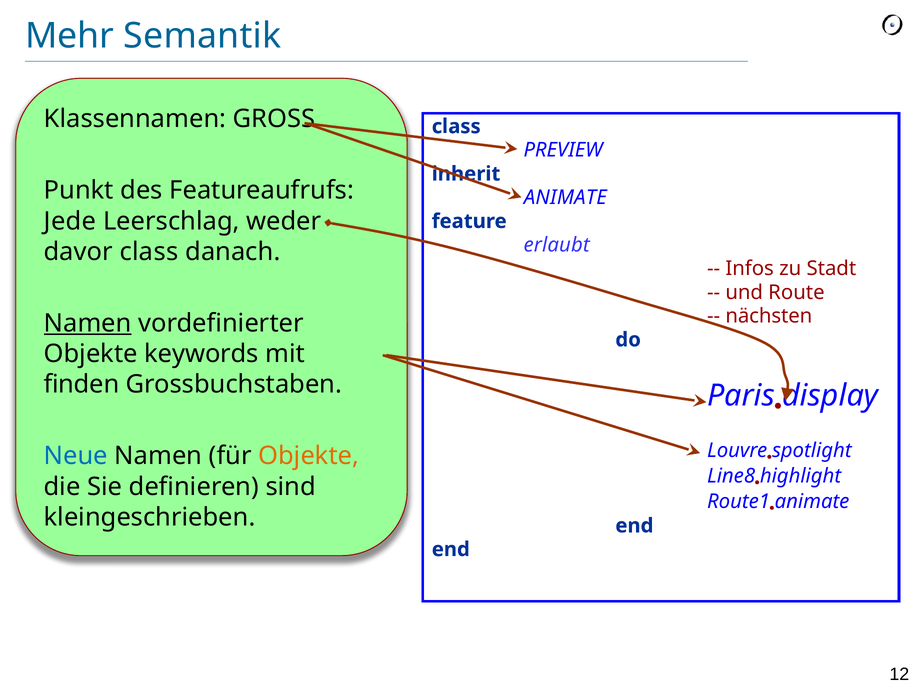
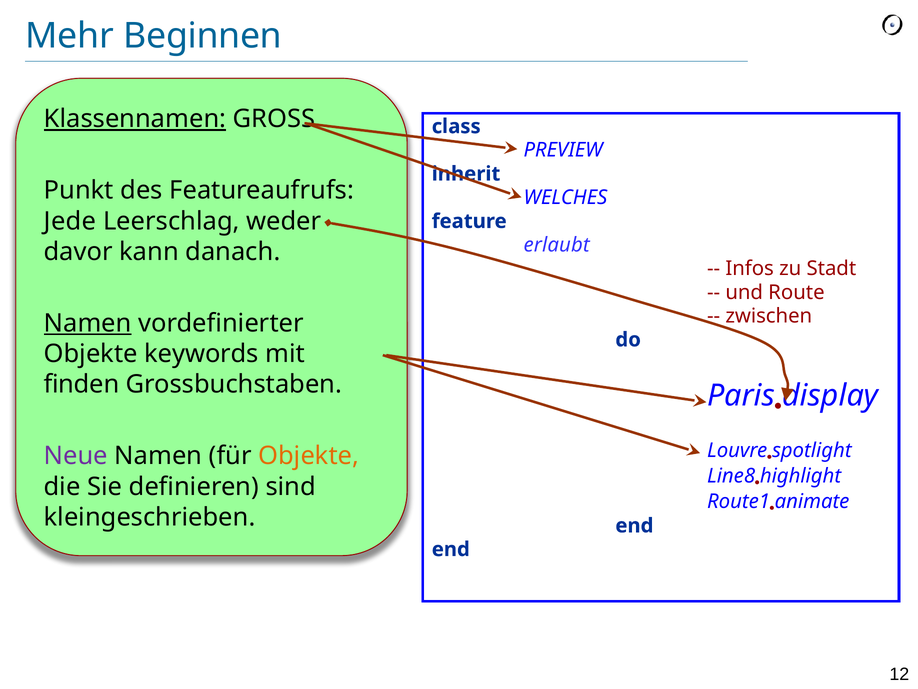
Semantik: Semantik -> Beginnen
Klassennamen underline: none -> present
ANIMATE at (565, 197): ANIMATE -> WELCHES
davor class: class -> kann
nächsten: nächsten -> zwischen
Neue colour: blue -> purple
